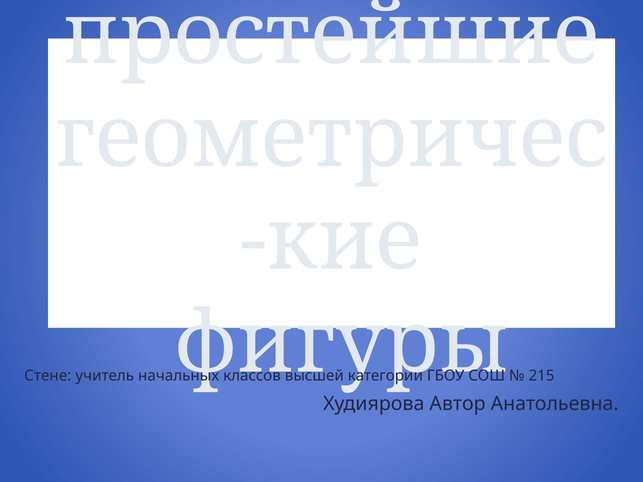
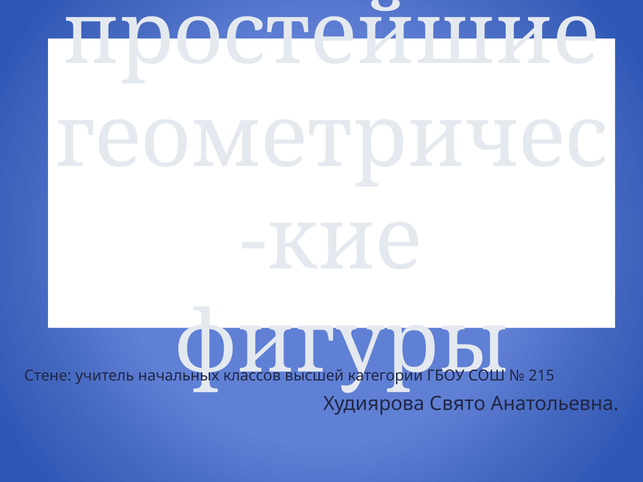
Автор: Автор -> Свято
